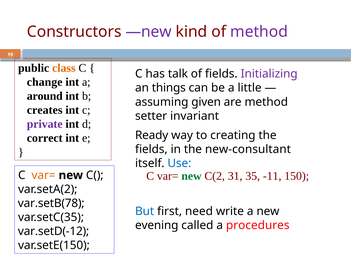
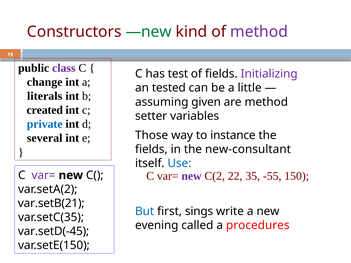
—new colour: purple -> green
class colour: orange -> purple
talk: talk -> test
things: things -> tested
around: around -> literals
creates: creates -> created
invariant: invariant -> variables
private colour: purple -> blue
Ready: Ready -> Those
creating: creating -> instance
correct: correct -> several
new at (191, 176) colour: green -> purple
31: 31 -> 22
-11: -11 -> -55
var= at (44, 175) colour: orange -> purple
var.setB(78: var.setB(78 -> var.setB(21
need: need -> sings
var.setD(-12: var.setD(-12 -> var.setD(-45
